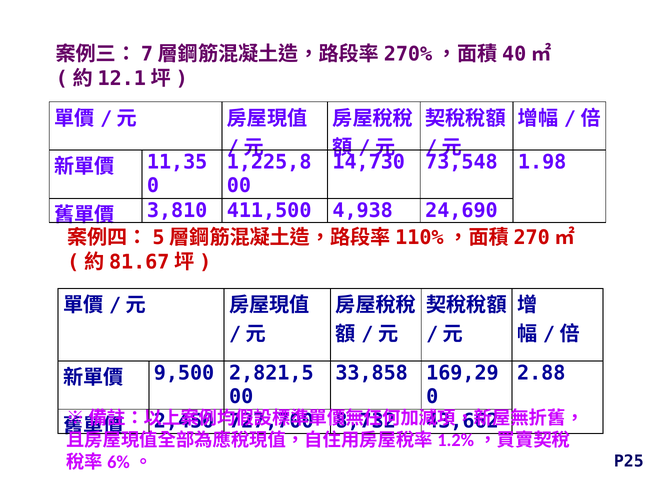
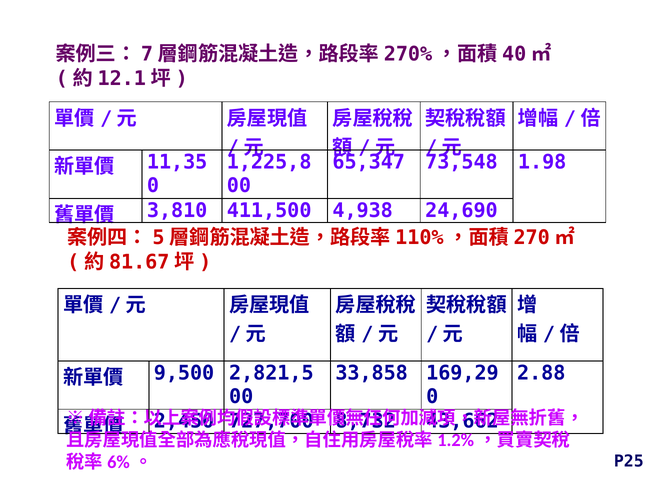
14,730: 14,730 -> 65,347
